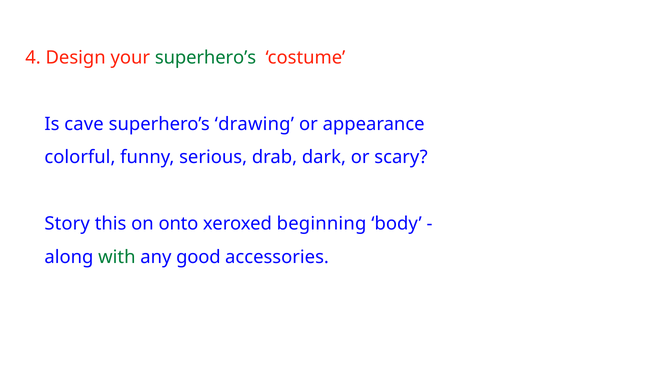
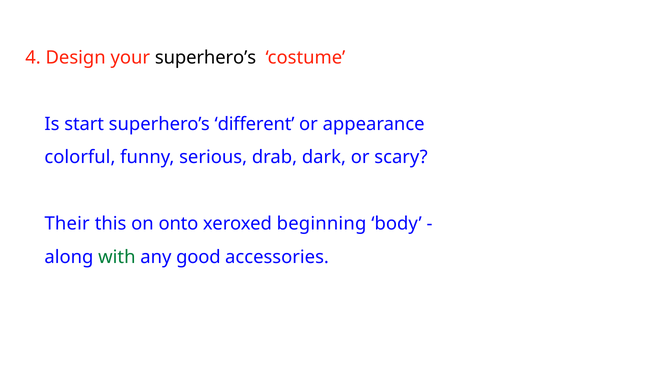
superhero’s at (206, 58) colour: green -> black
cave: cave -> start
drawing: drawing -> different
Story: Story -> Their
